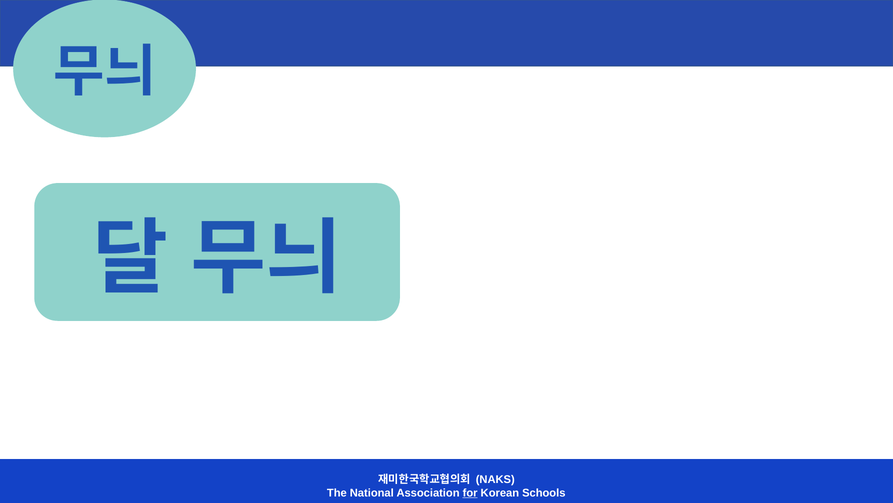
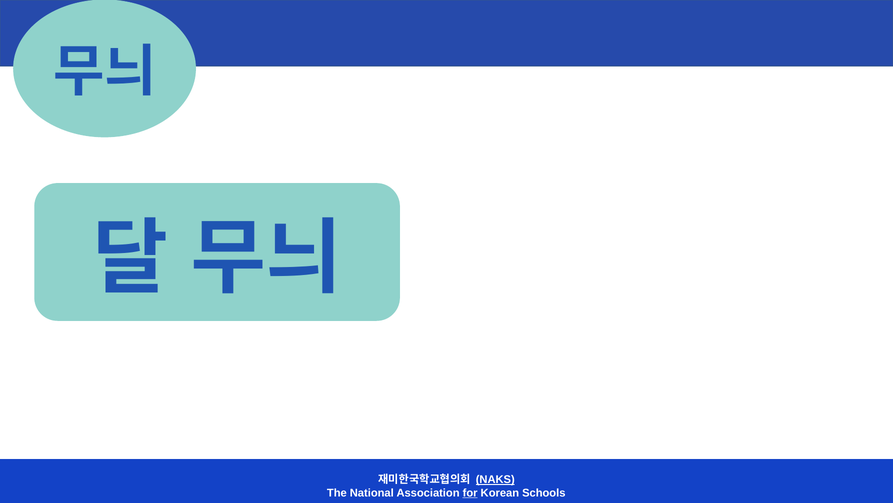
NAKS underline: none -> present
